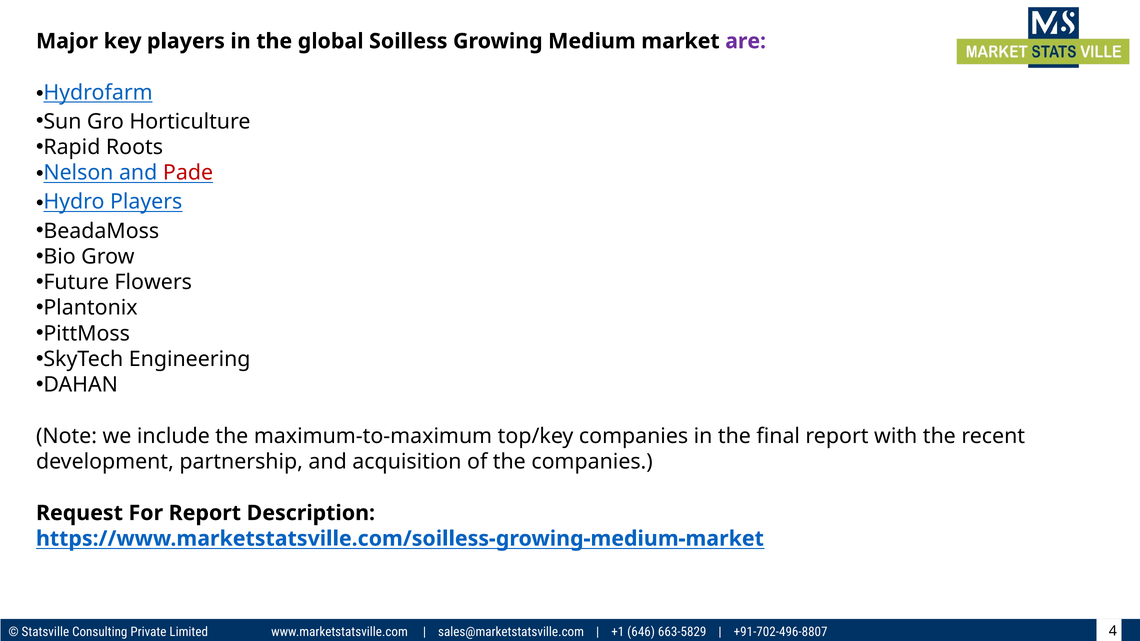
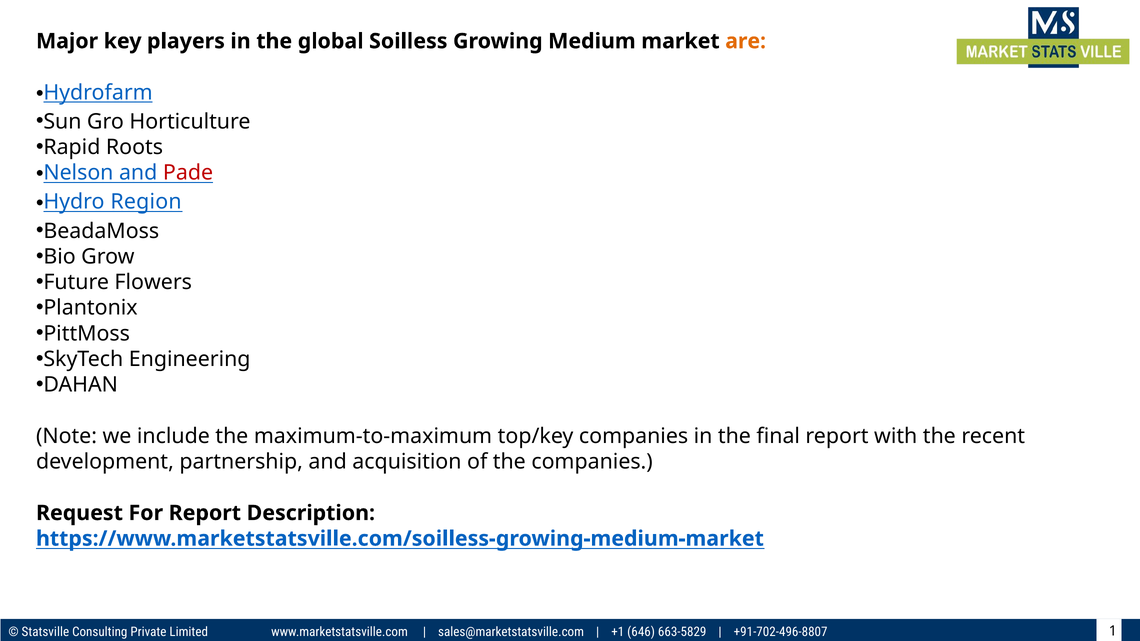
are colour: purple -> orange
Hydro Players: Players -> Region
4: 4 -> 1
